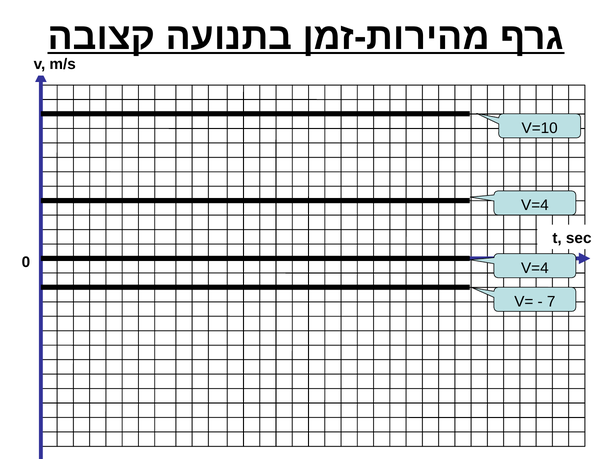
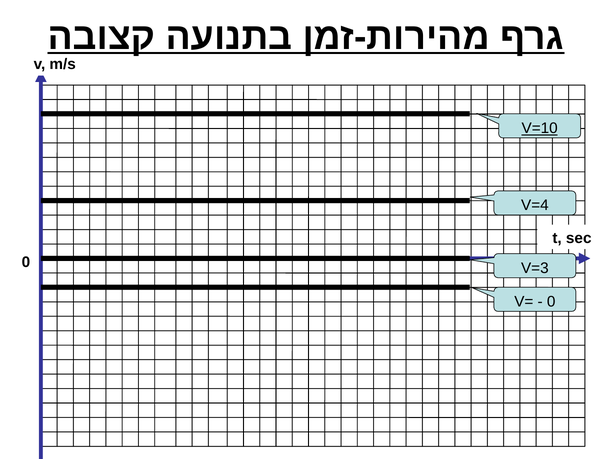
V=10 underline: none -> present
V=4 at (535, 268): V=4 -> V=3
7 at (551, 302): 7 -> 0
